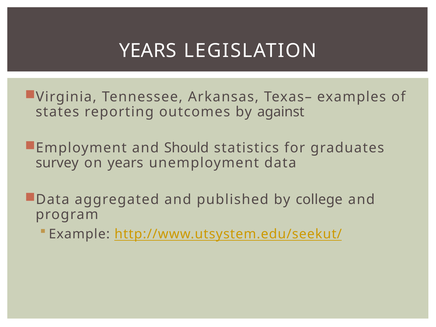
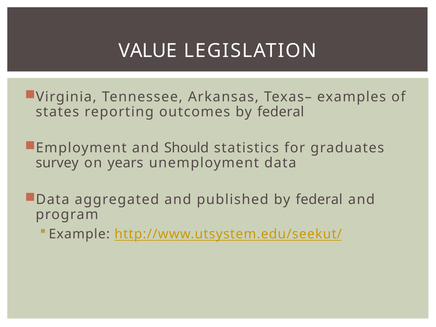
YEARS at (148, 51): YEARS -> VALUE
outcomes by against: against -> federal
published by college: college -> federal
